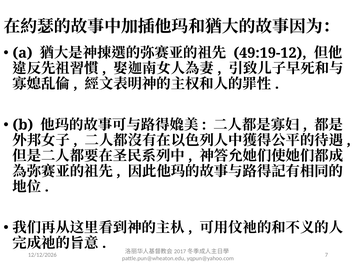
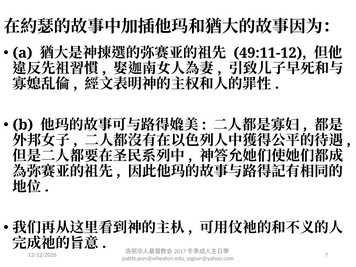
49:19-12: 49:19-12 -> 49:11-12
